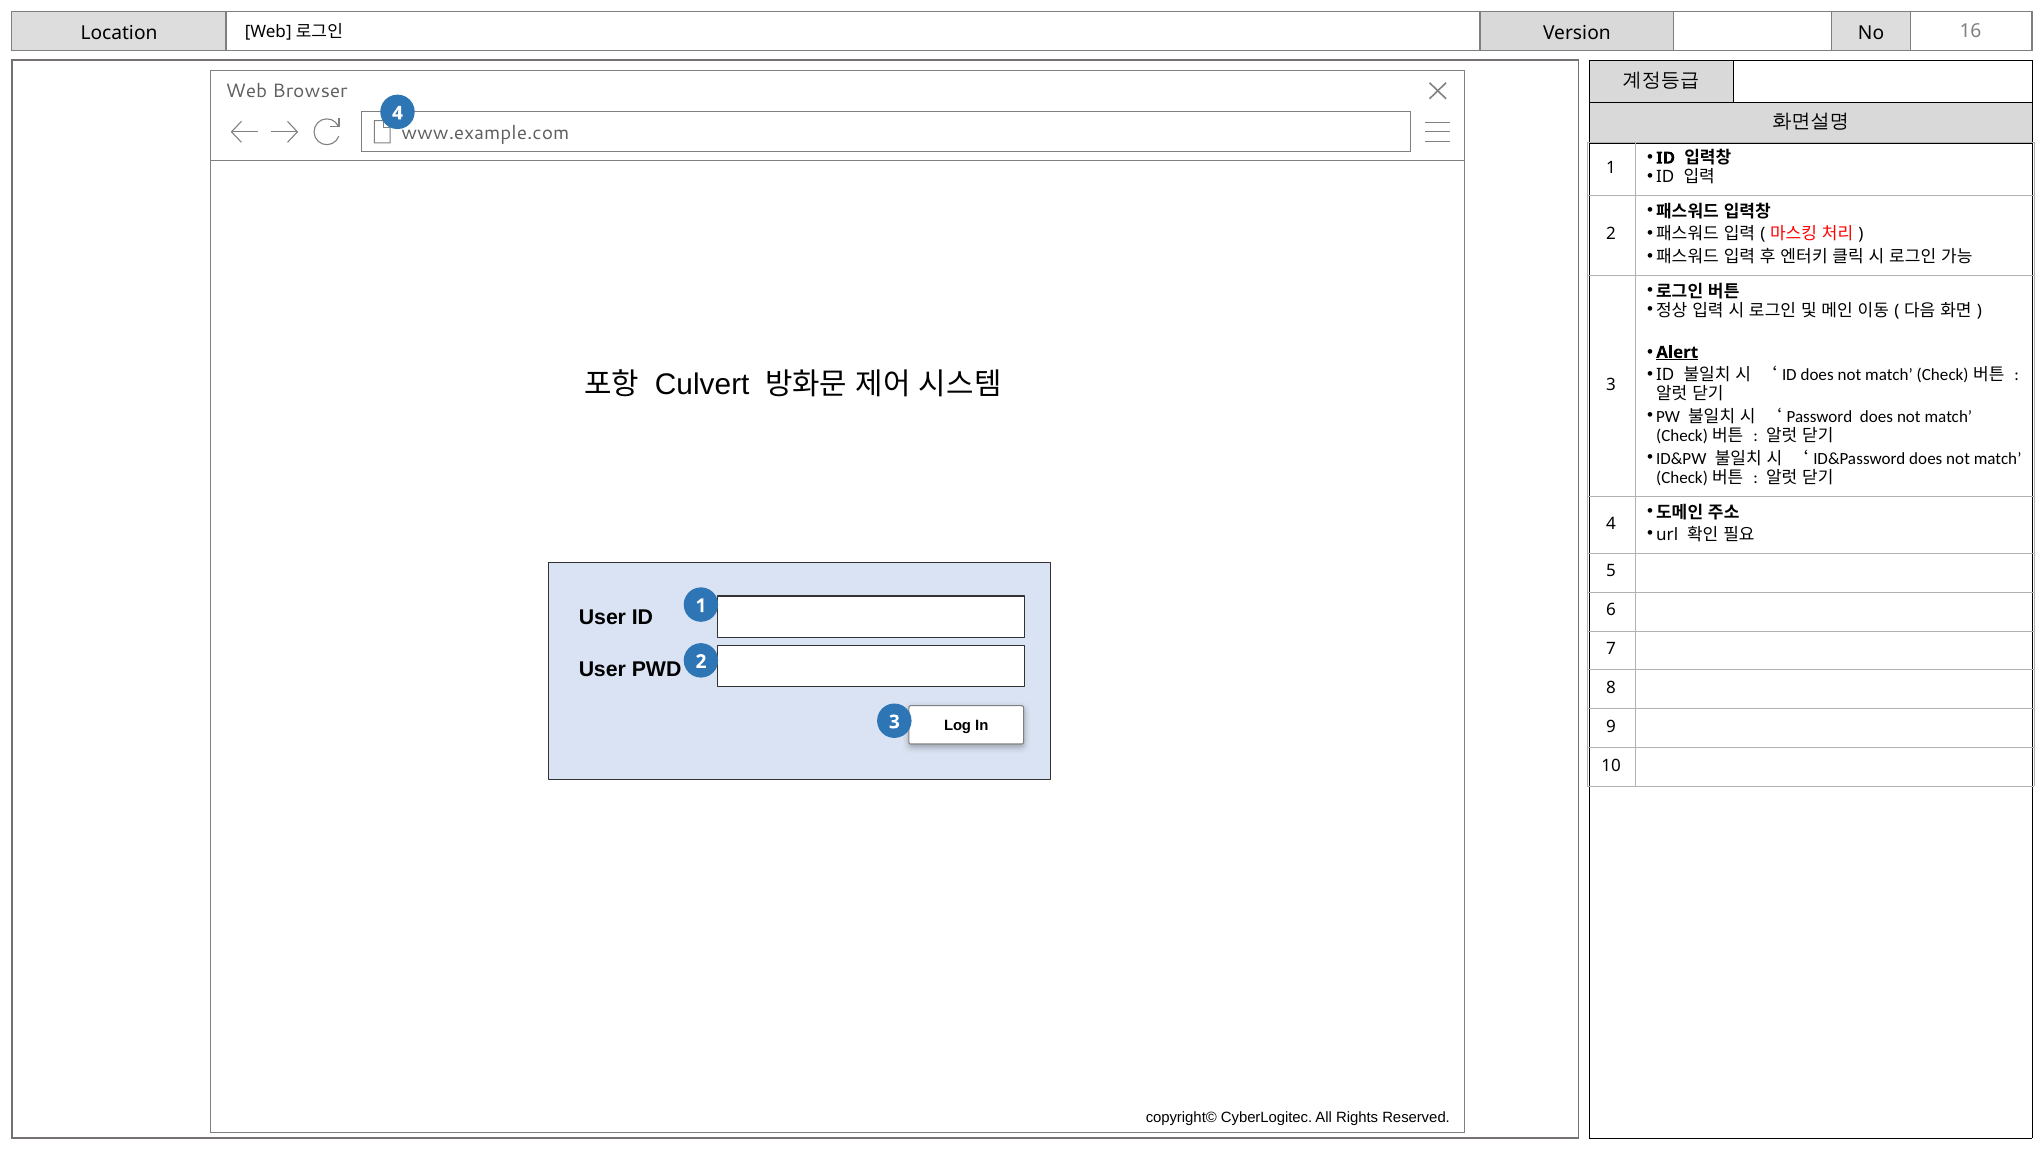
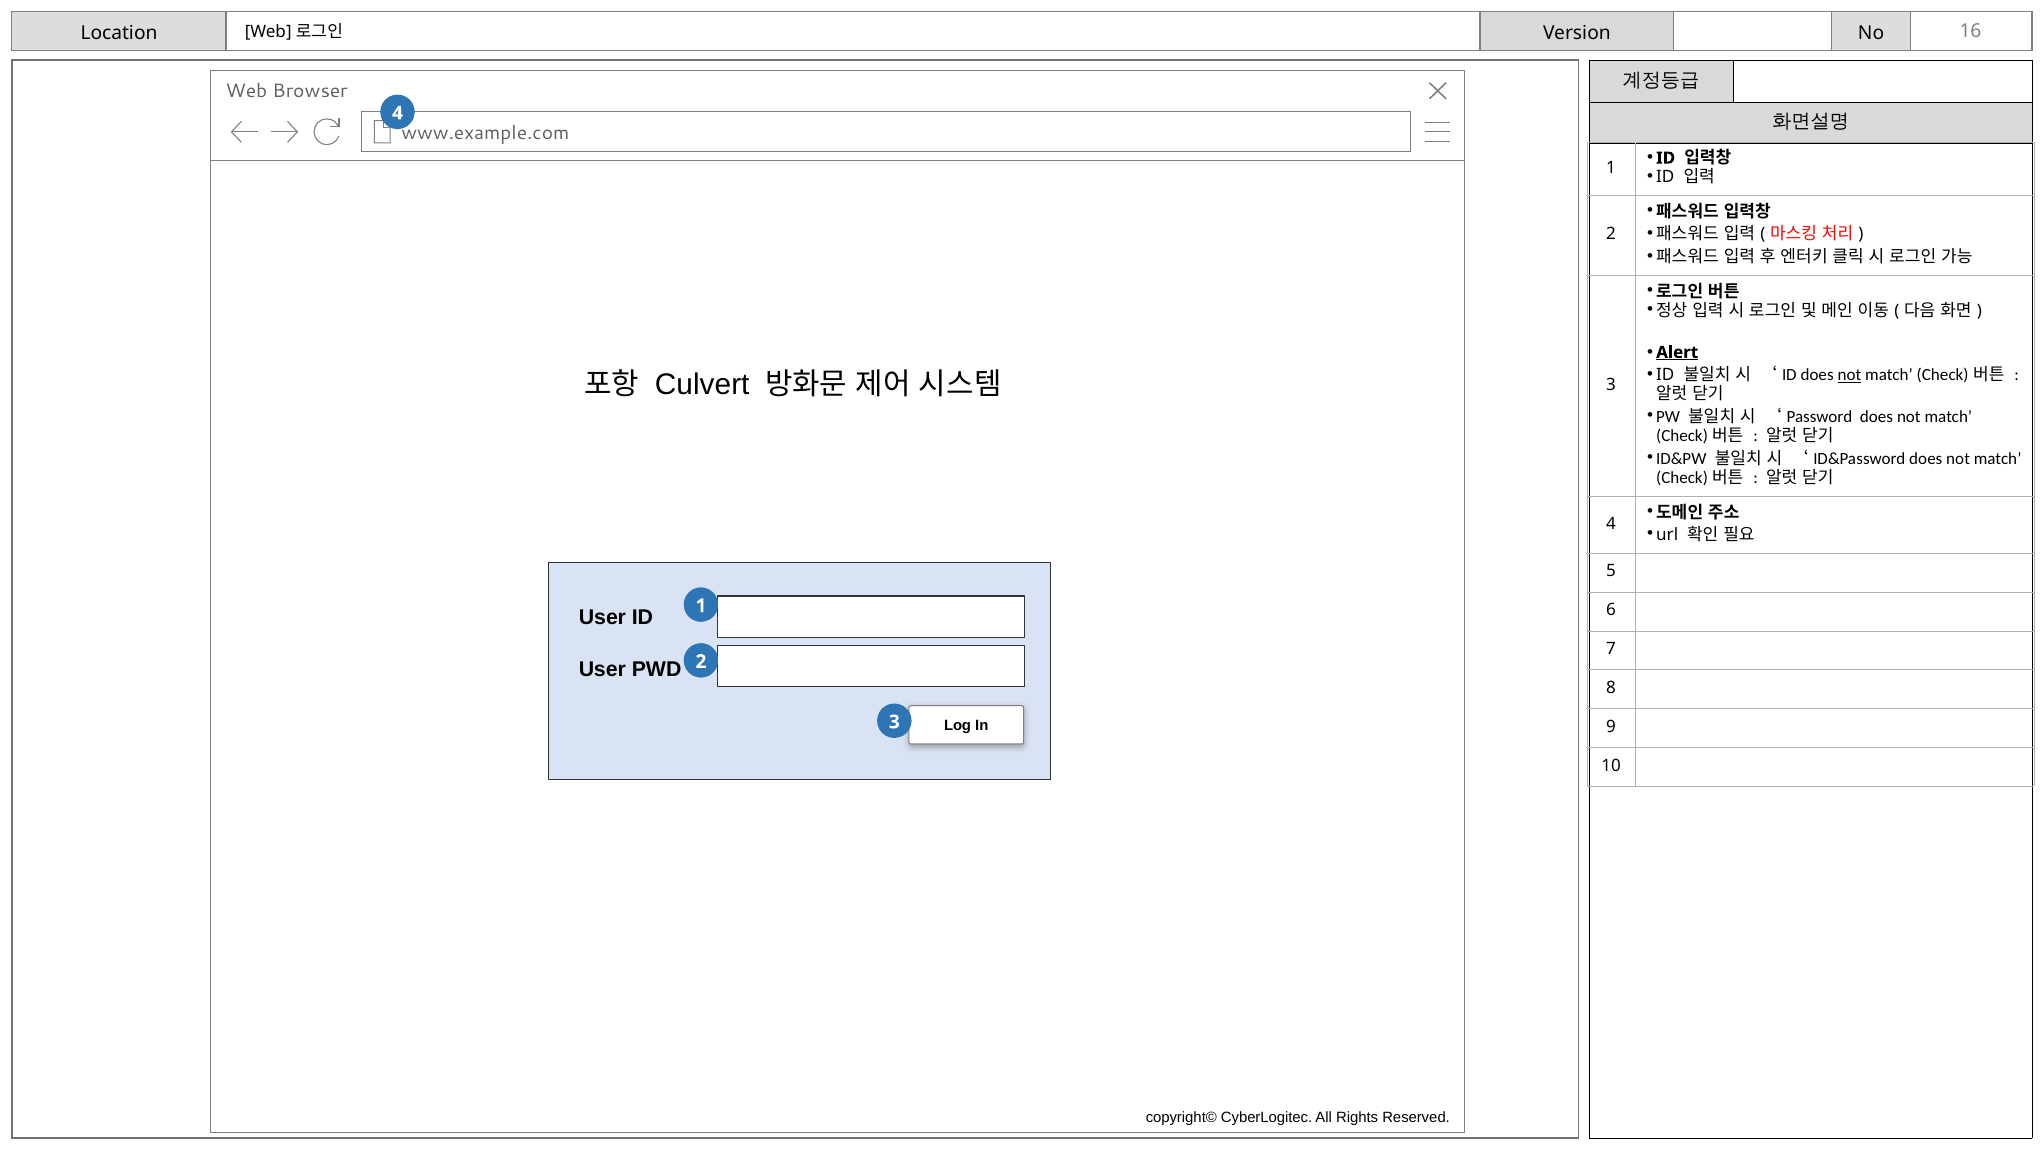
not at (1849, 375) underline: none -> present
